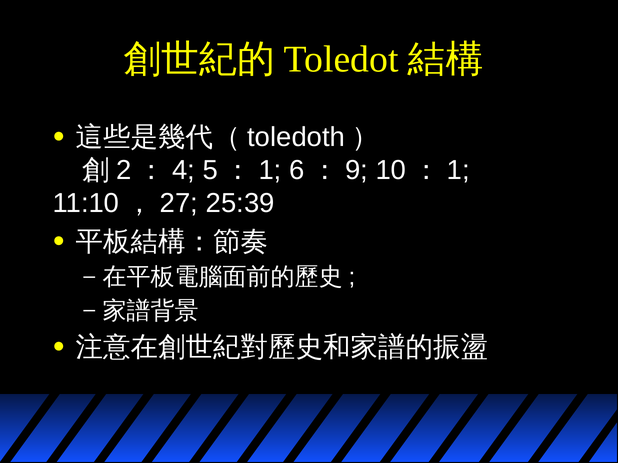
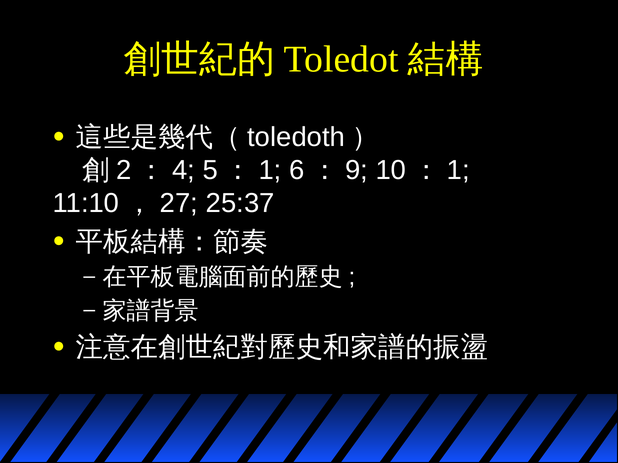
25:39: 25:39 -> 25:37
